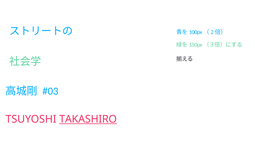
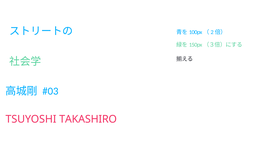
TAKASHIRO underline: present -> none
